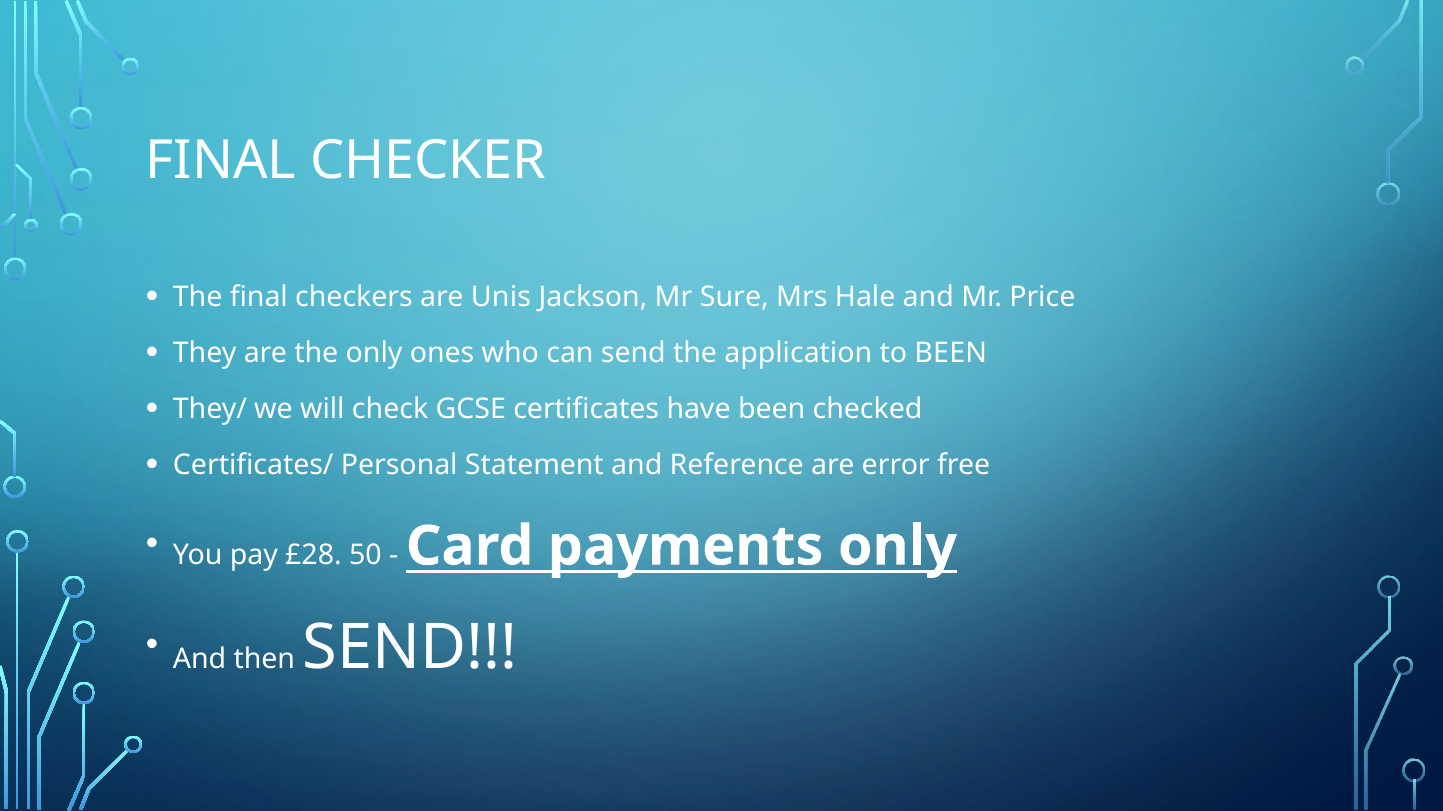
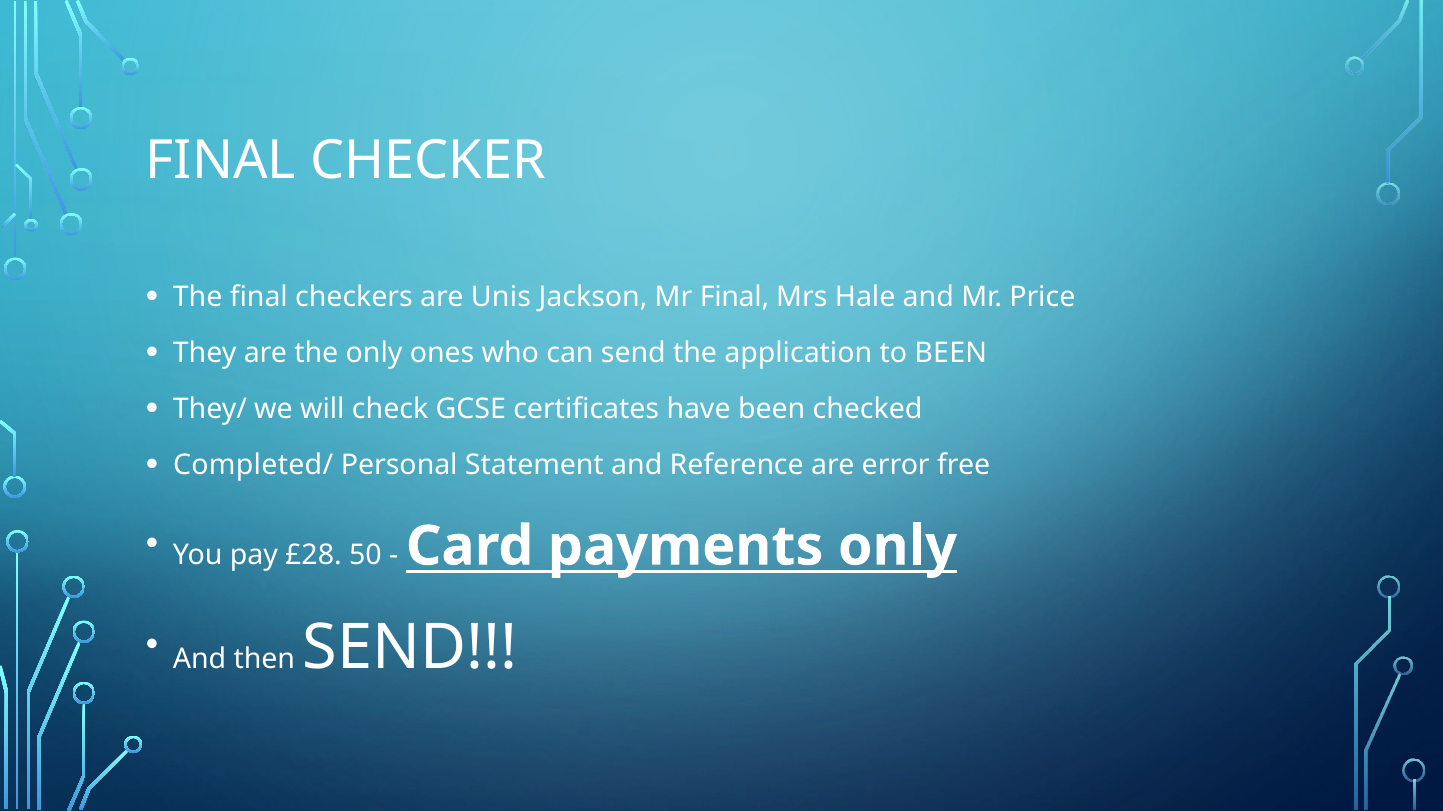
Mr Sure: Sure -> Final
Certificates/: Certificates/ -> Completed/
